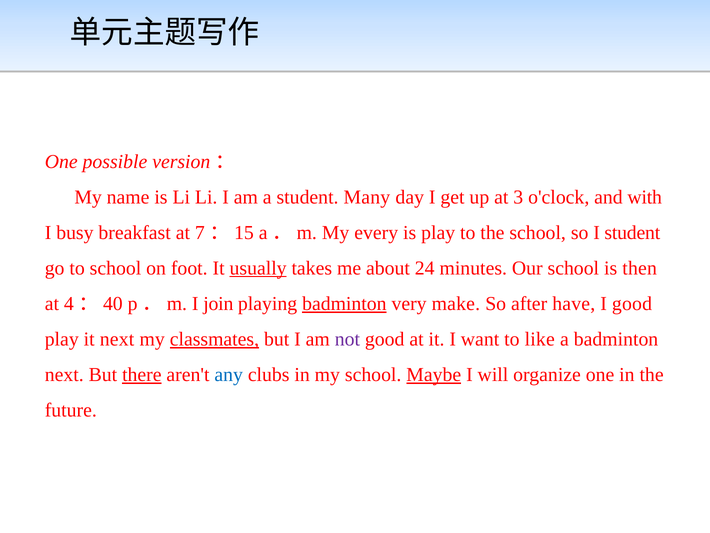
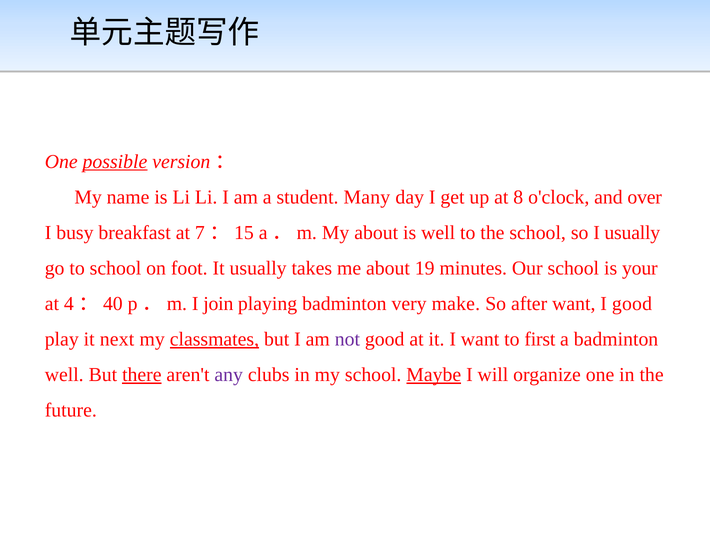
possible underline: none -> present
3: 3 -> 8
with: with -> over
My every: every -> about
is play: play -> well
I student: student -> usually
usually at (258, 268) underline: present -> none
24: 24 -> 19
then: then -> your
badminton at (344, 303) underline: present -> none
after have: have -> want
like: like -> first
next at (64, 374): next -> well
any colour: blue -> purple
